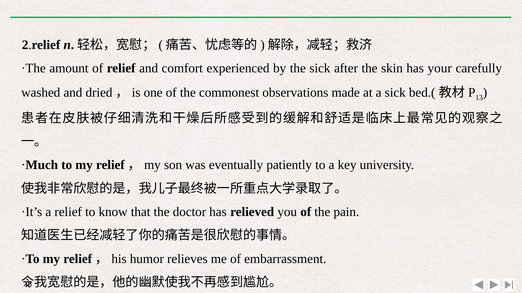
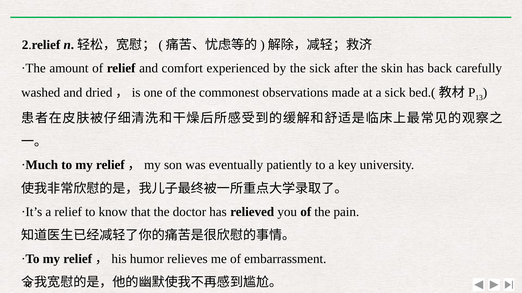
your: your -> back
